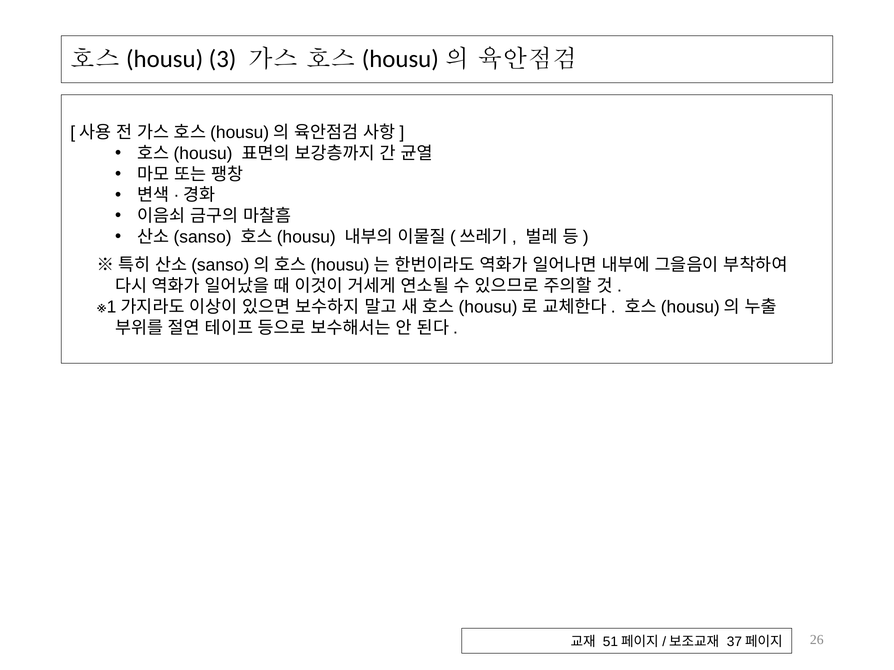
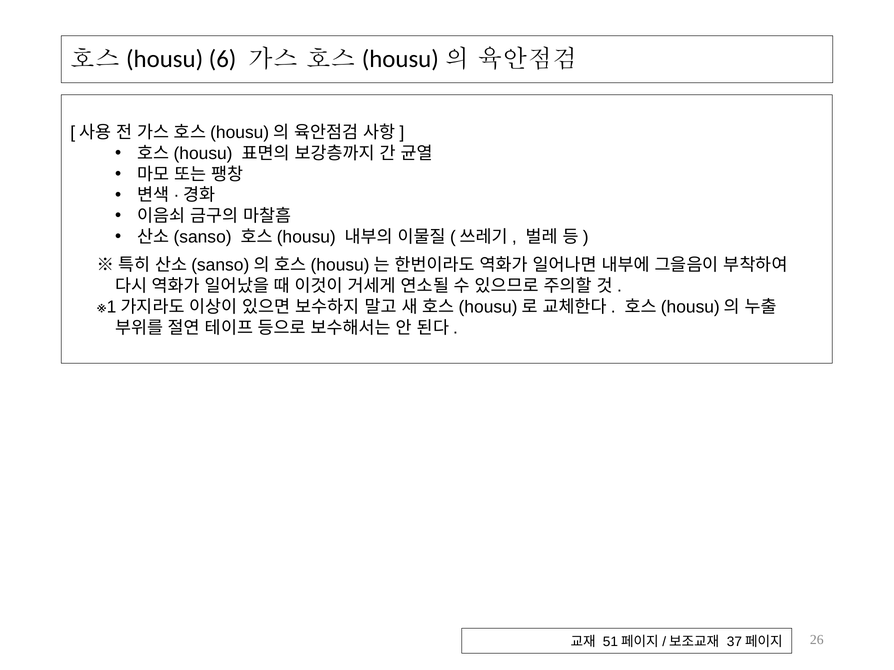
3: 3 -> 6
